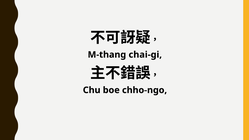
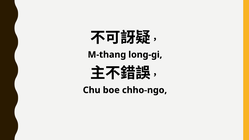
chai-gi: chai-gi -> long-gi
